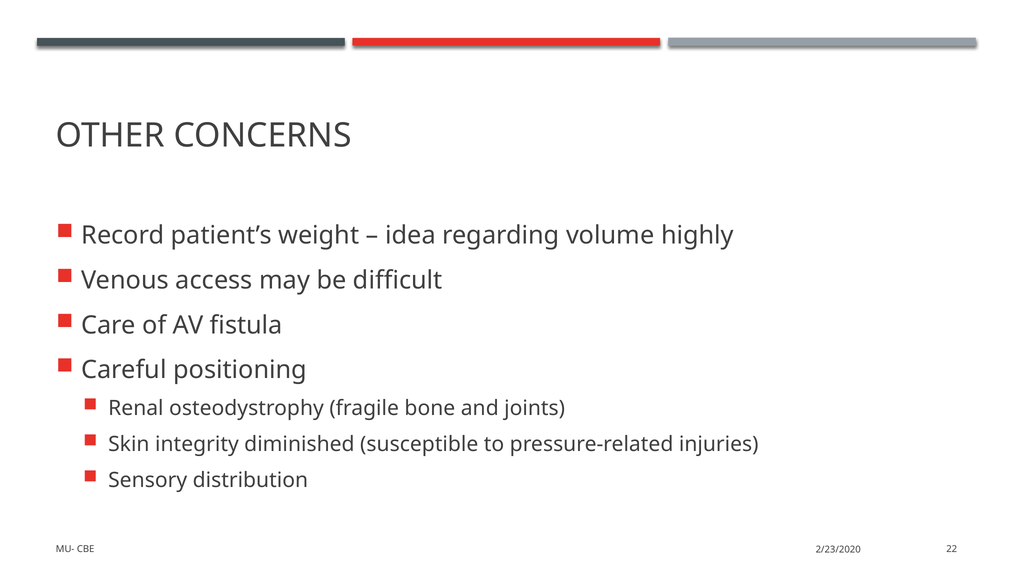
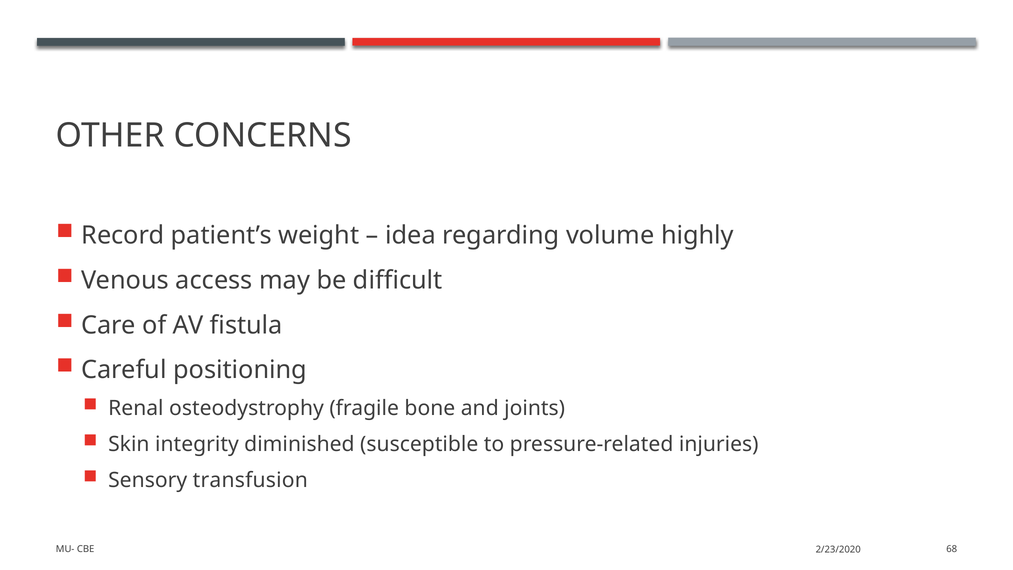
distribution: distribution -> transfusion
22: 22 -> 68
